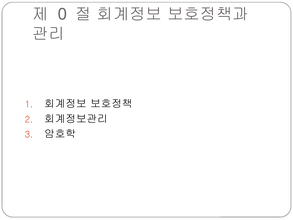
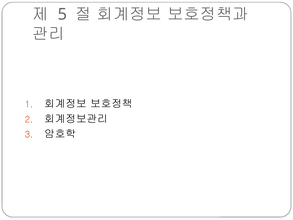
0: 0 -> 5
